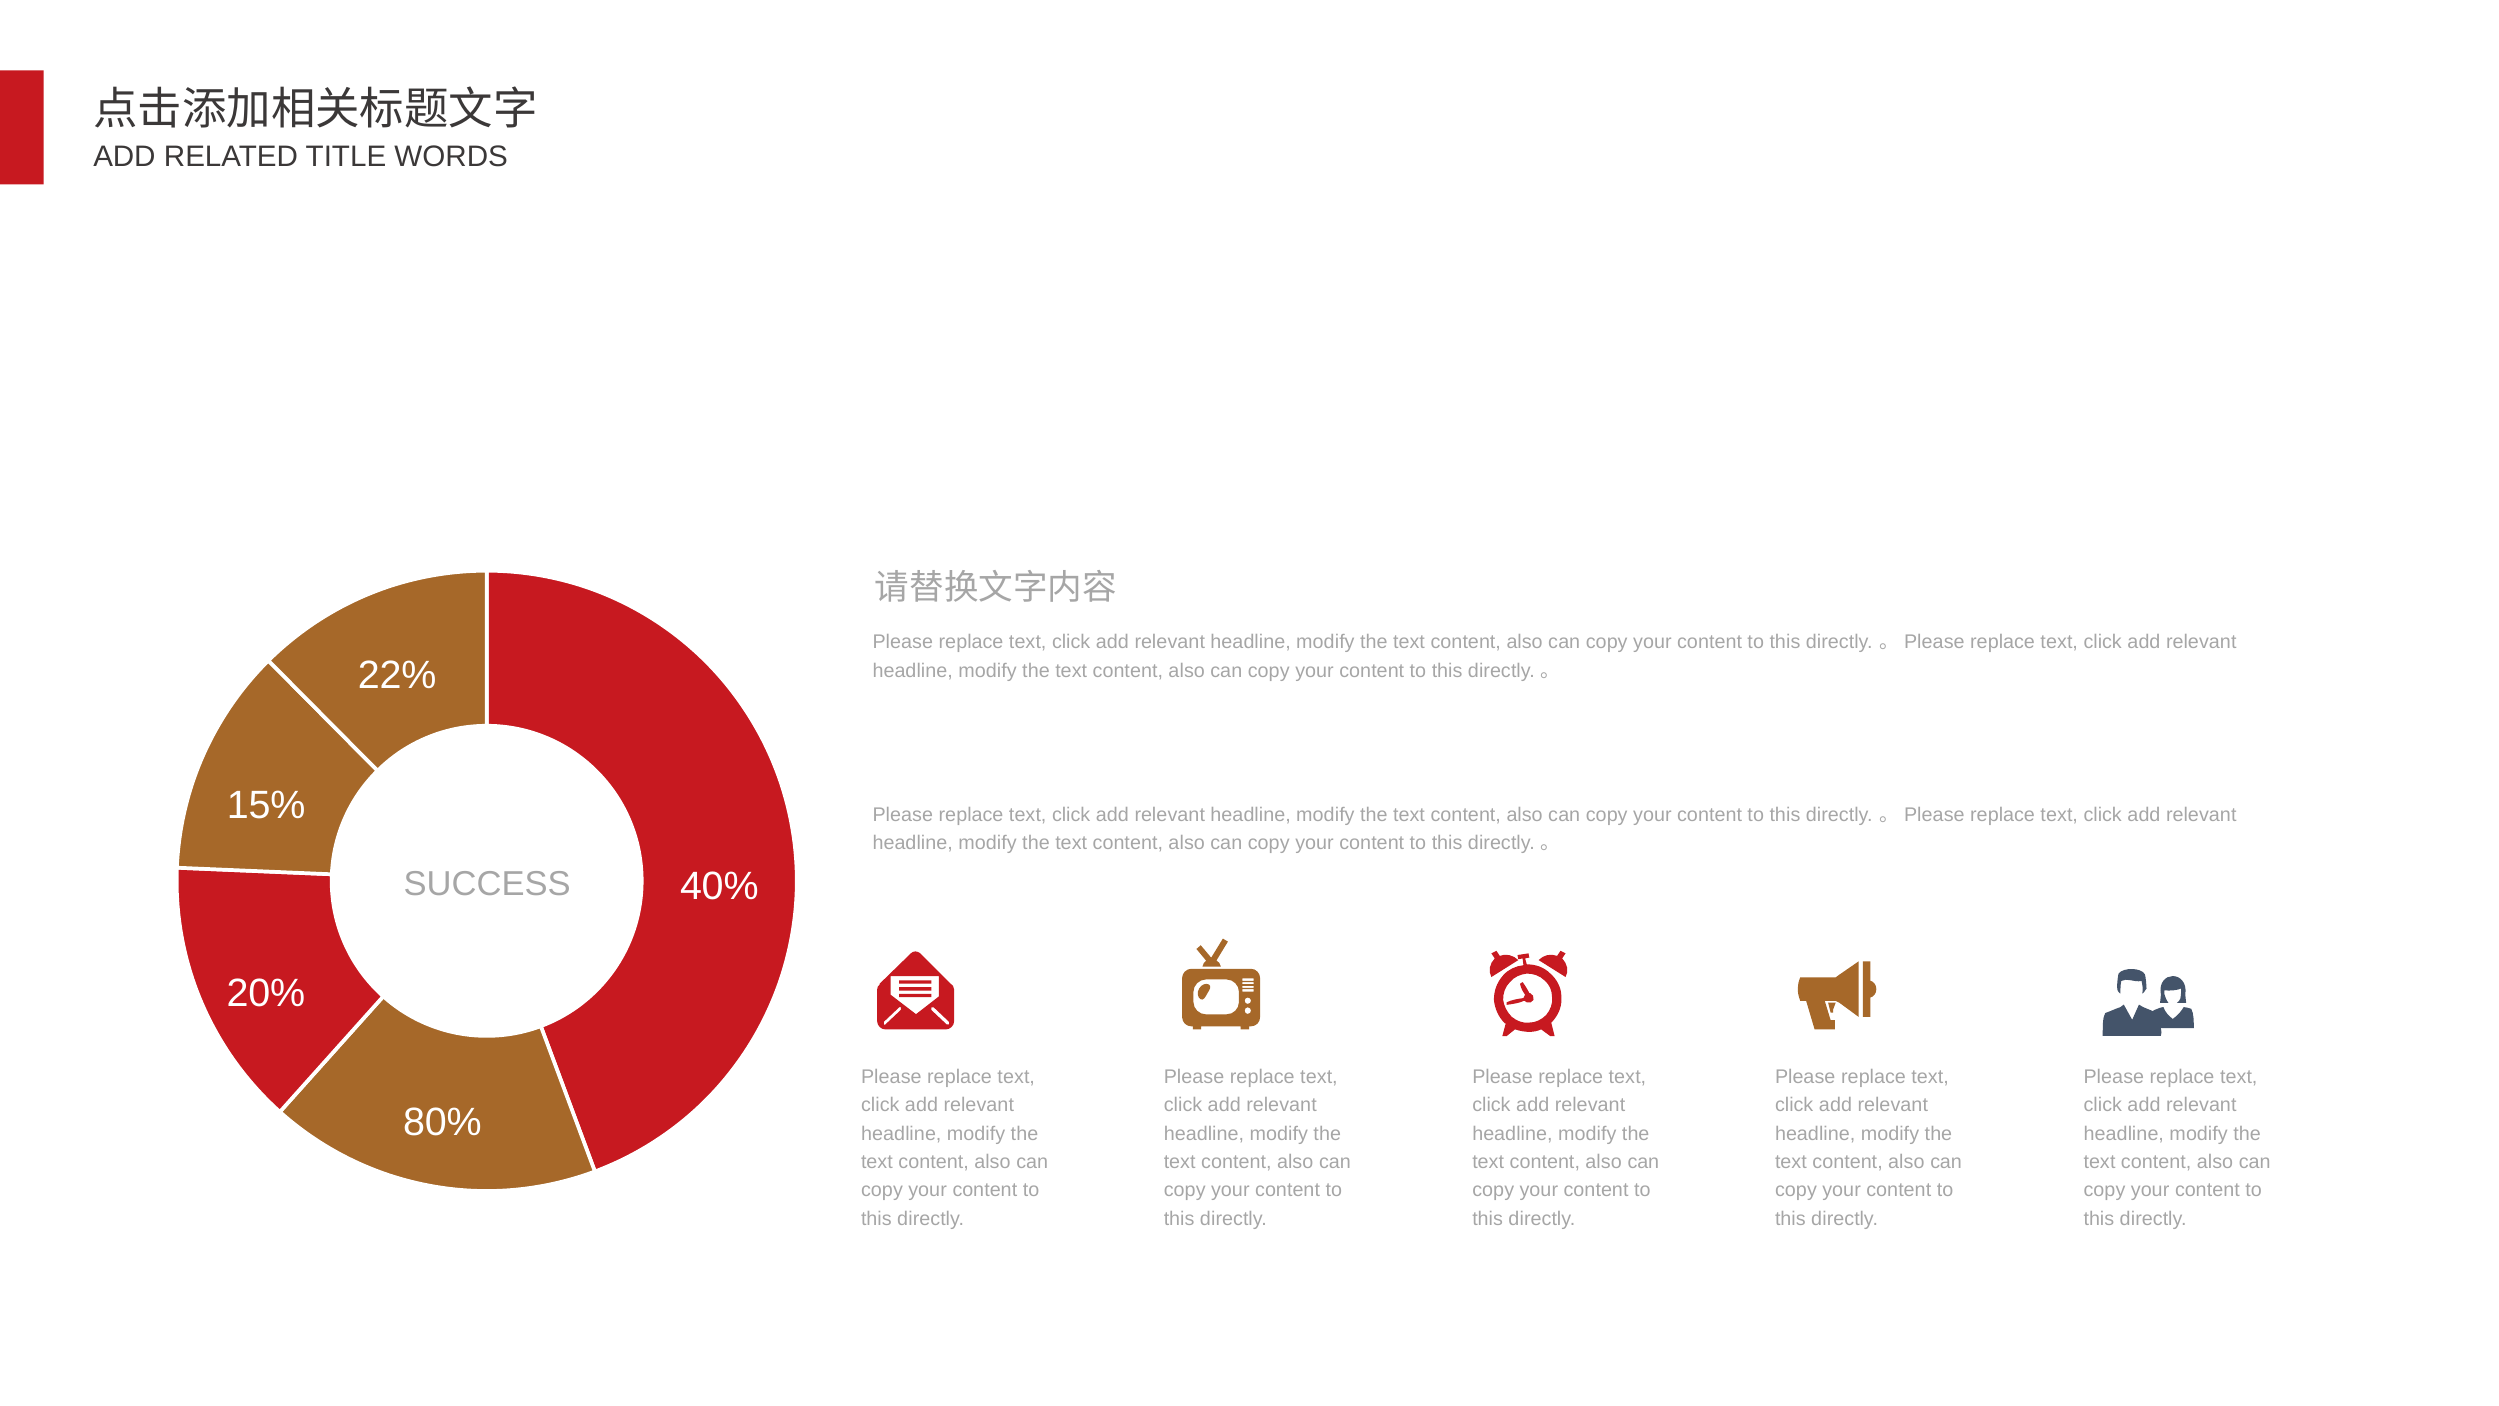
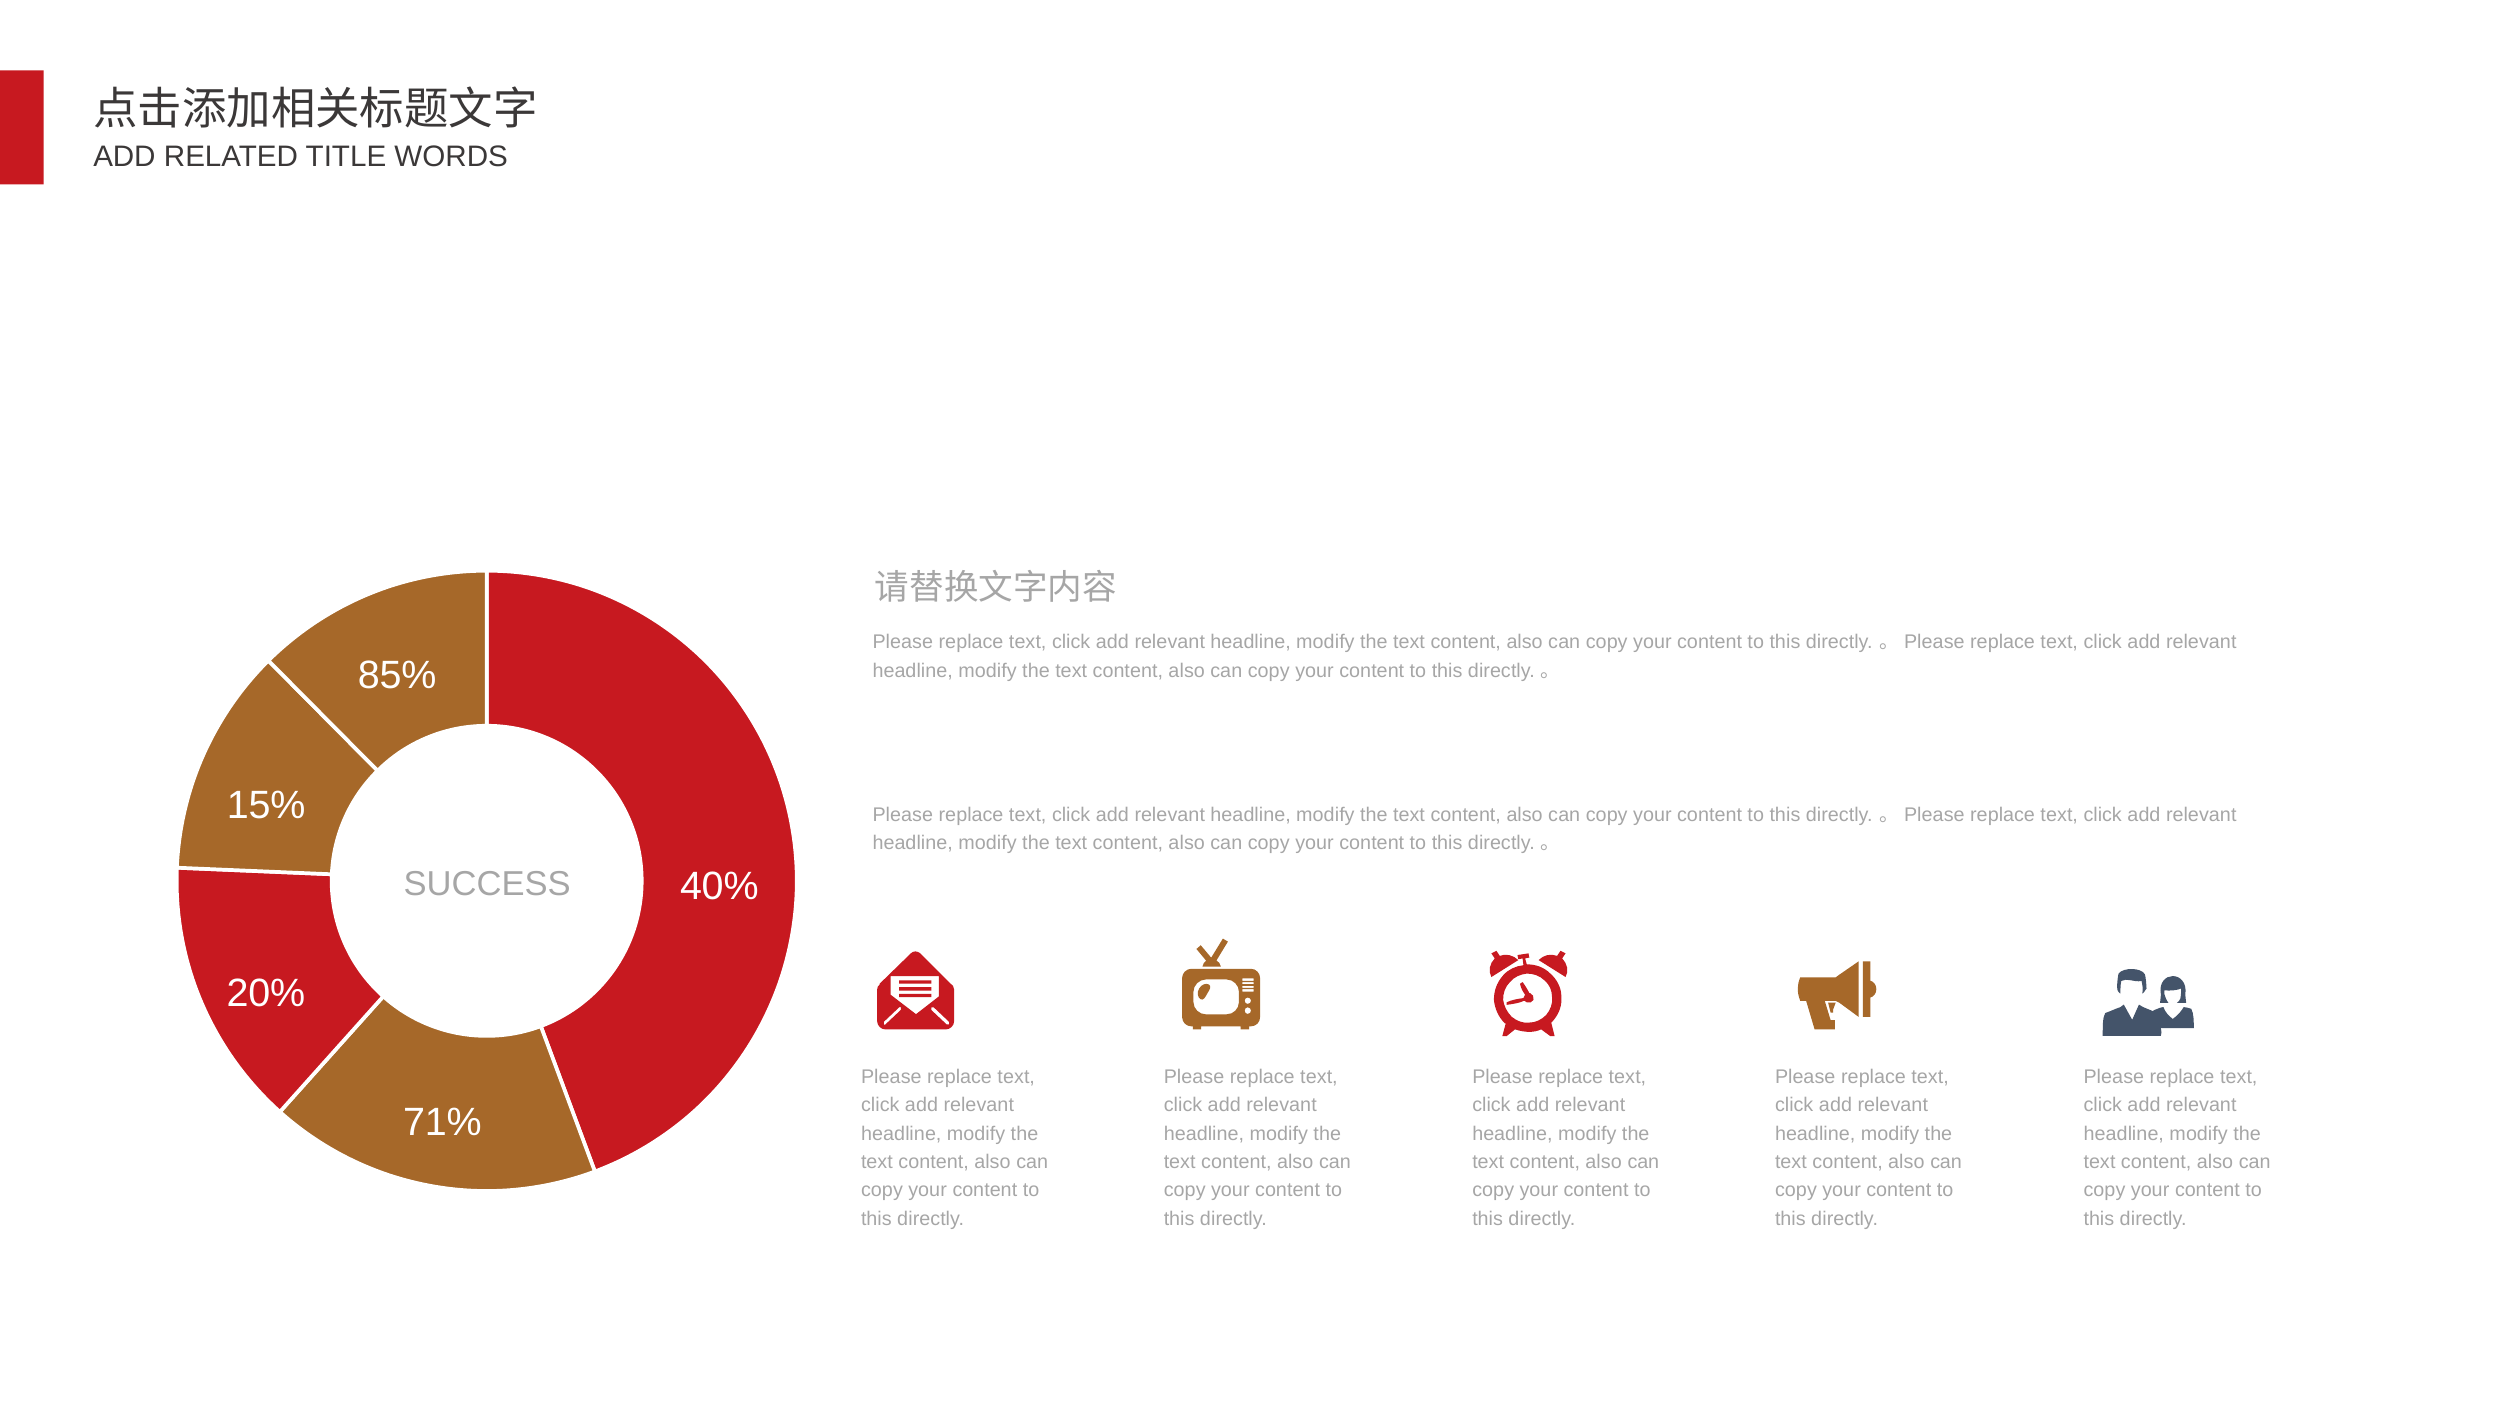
22%: 22% -> 85%
80%: 80% -> 71%
